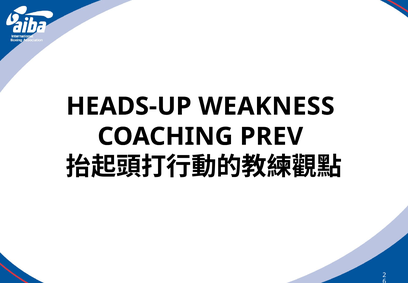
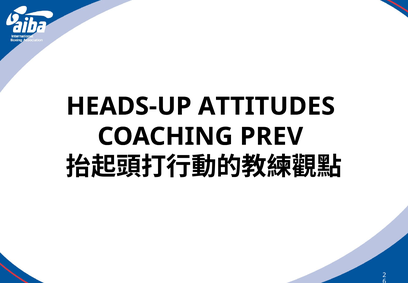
WEAKNESS: WEAKNESS -> ATTITUDES
